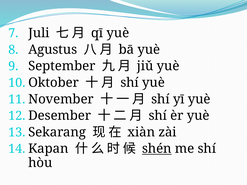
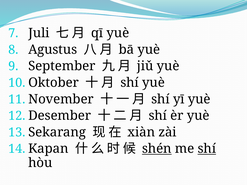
shí at (207, 149) underline: none -> present
